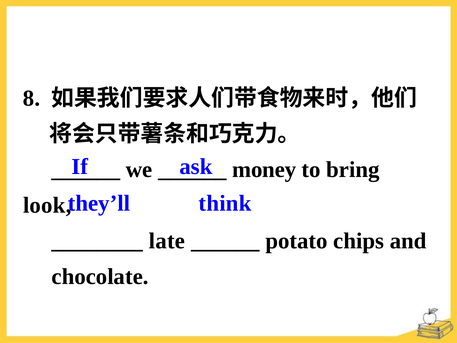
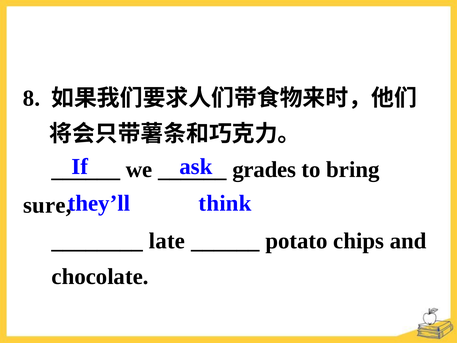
money: money -> grades
look: look -> sure
